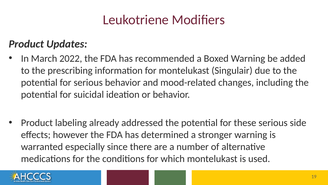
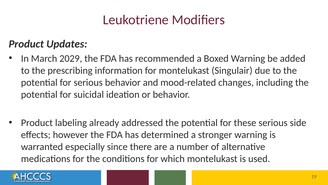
2022: 2022 -> 2029
